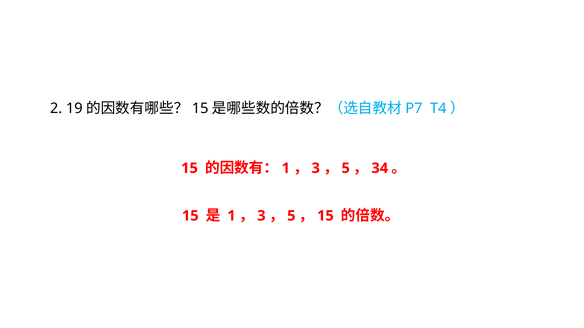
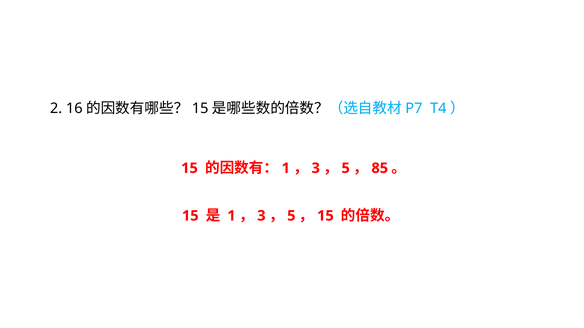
19: 19 -> 16
34: 34 -> 85
